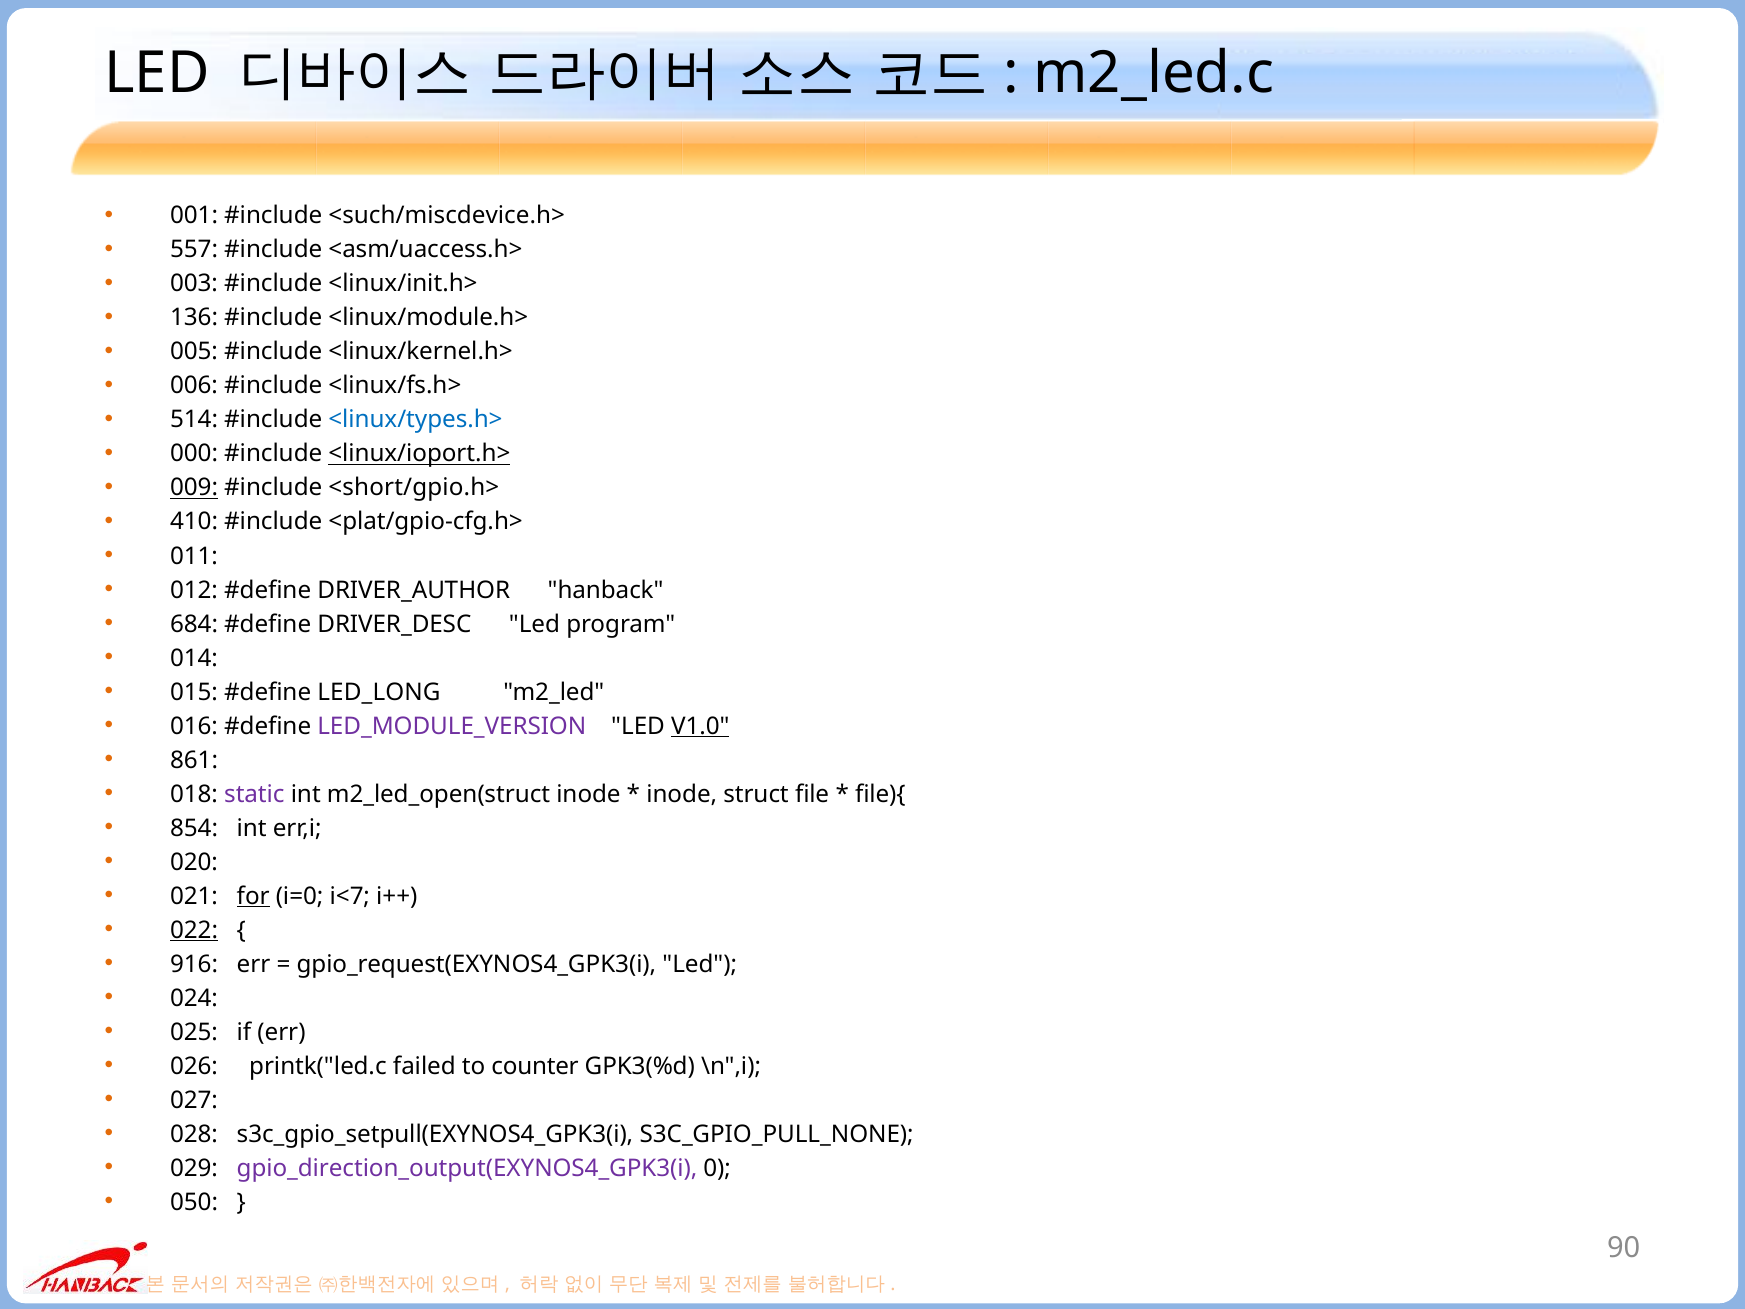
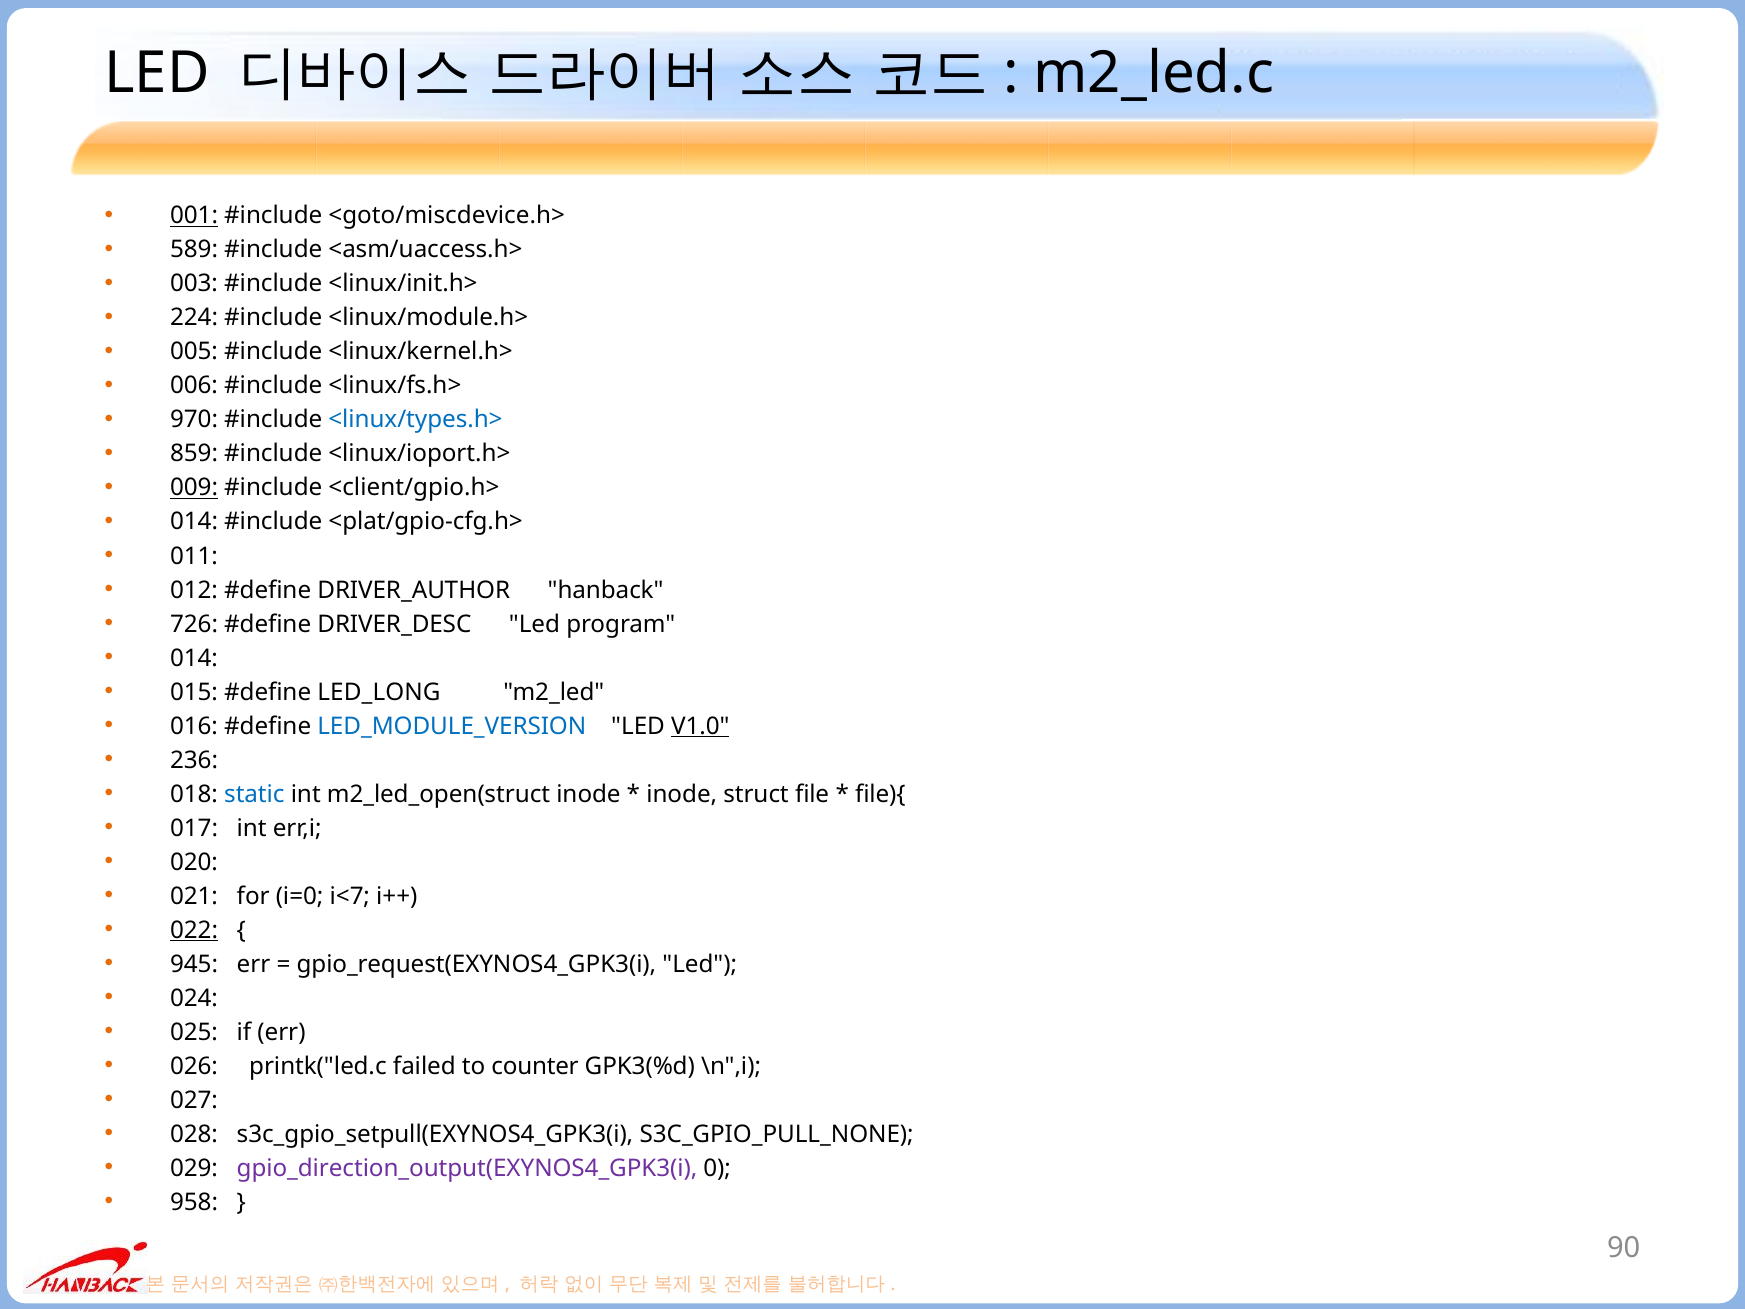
001 underline: none -> present
<such/miscdevice.h>: <such/miscdevice.h> -> <goto/miscdevice.h>
557: 557 -> 589
136: 136 -> 224
514: 514 -> 970
000: 000 -> 859
<linux/ioport.h> underline: present -> none
<short/gpio.h>: <short/gpio.h> -> <client/gpio.h>
410 at (194, 522): 410 -> 014
684: 684 -> 726
LED_MODULE_VERSION colour: purple -> blue
861: 861 -> 236
static colour: purple -> blue
854: 854 -> 017
for underline: present -> none
916: 916 -> 945
050: 050 -> 958
